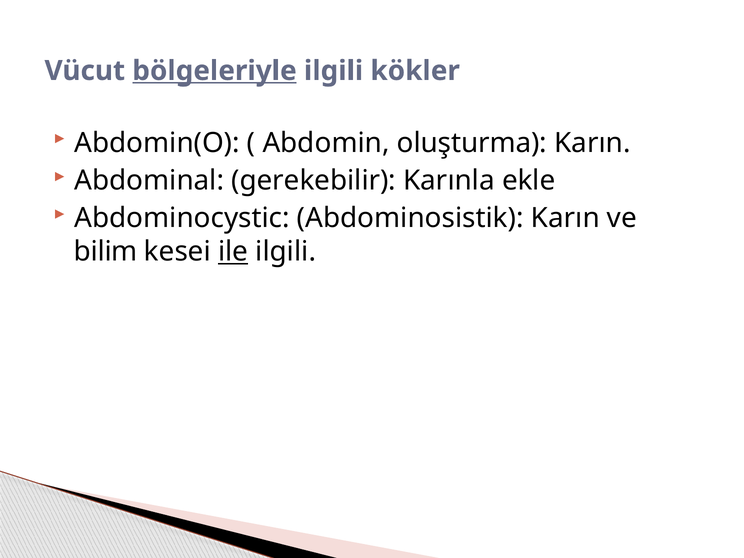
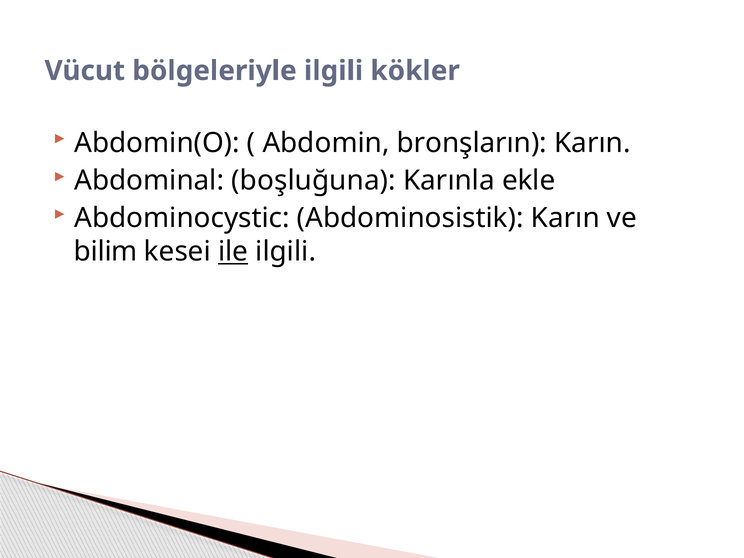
bölgeleriyle underline: present -> none
oluşturma: oluşturma -> bronşların
gerekebilir: gerekebilir -> boşluğuna
